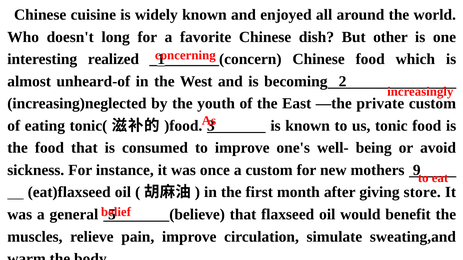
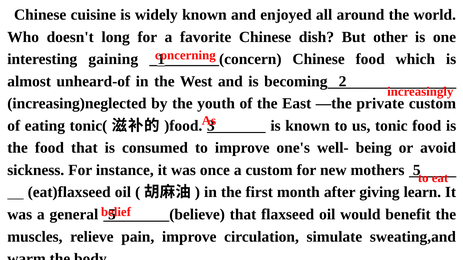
realized: realized -> gaining
mothers 9: 9 -> 5
store: store -> learn
